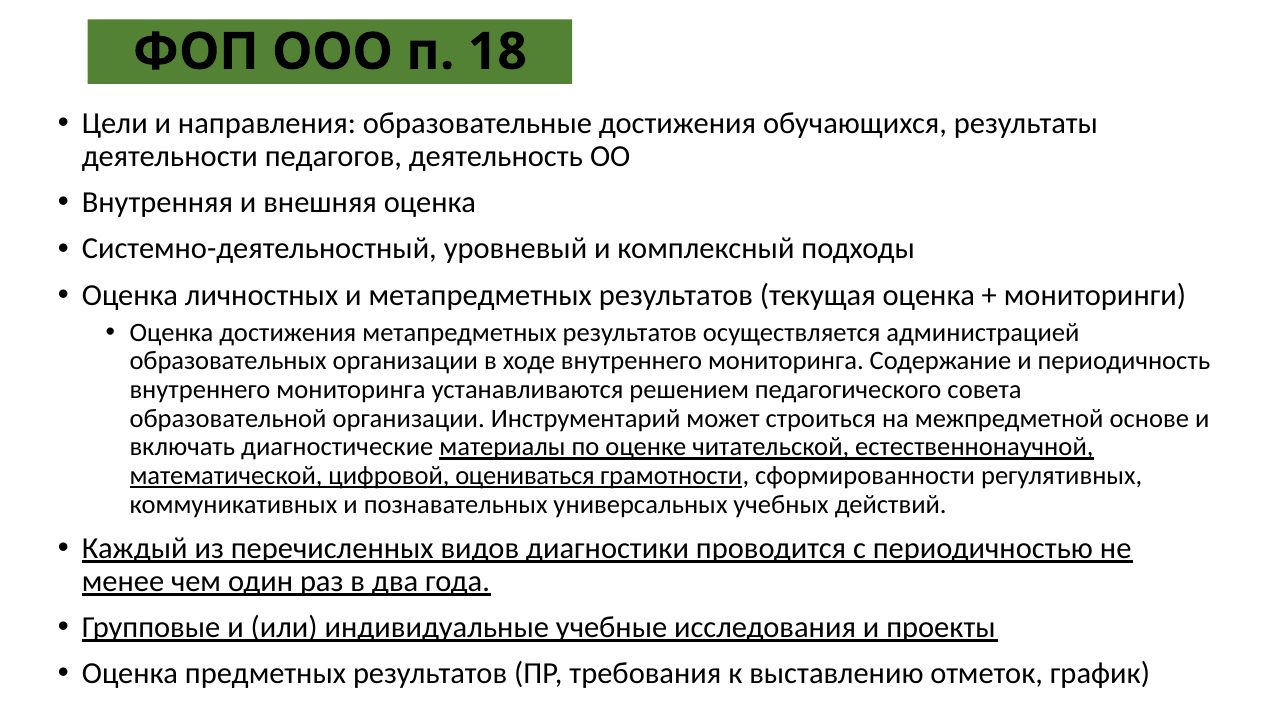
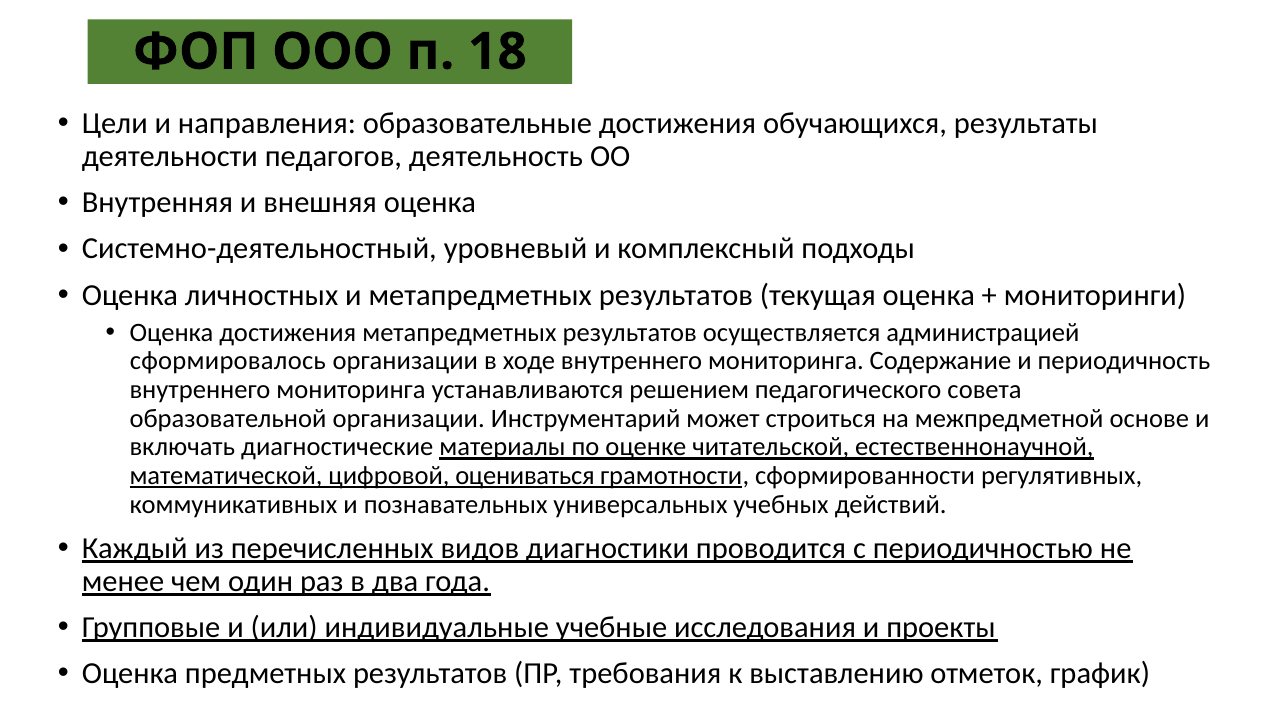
образовательных: образовательных -> сформировалось
